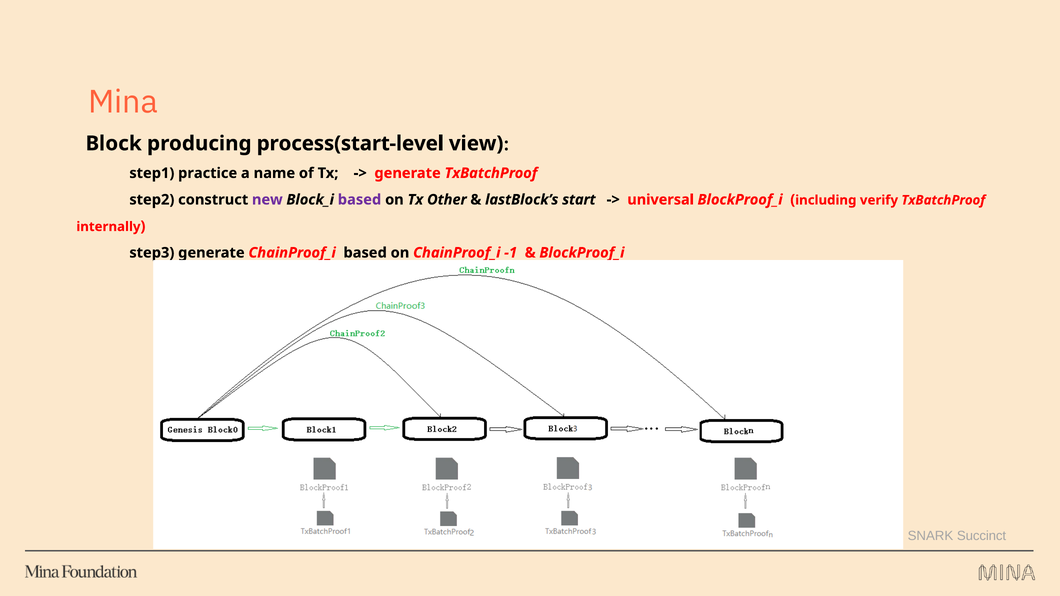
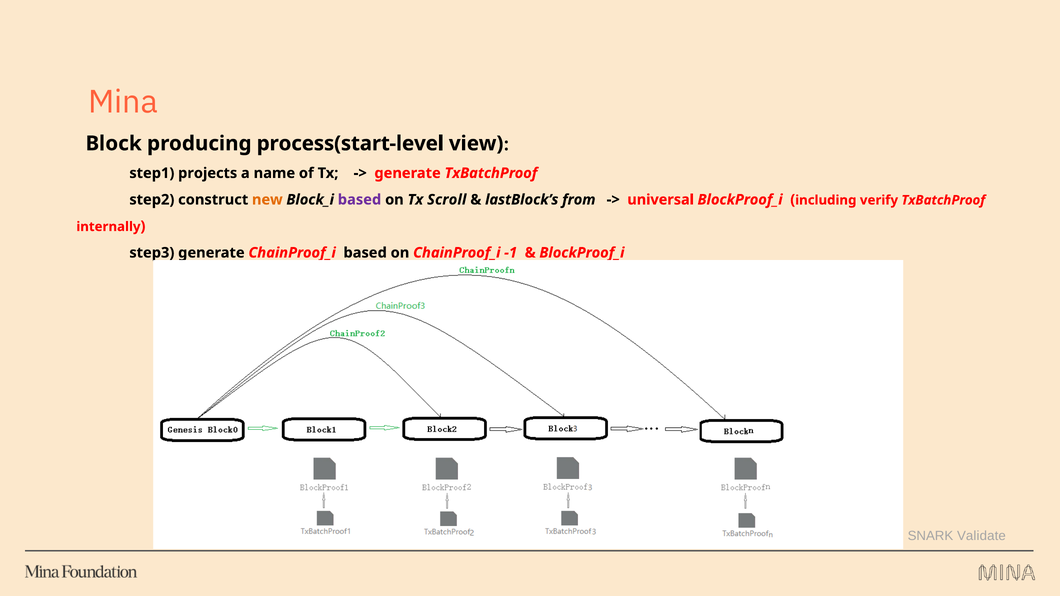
practice: practice -> projects
new colour: purple -> orange
Other: Other -> Scroll
lastBlock’s start: start -> from
Succinct: Succinct -> Validate
